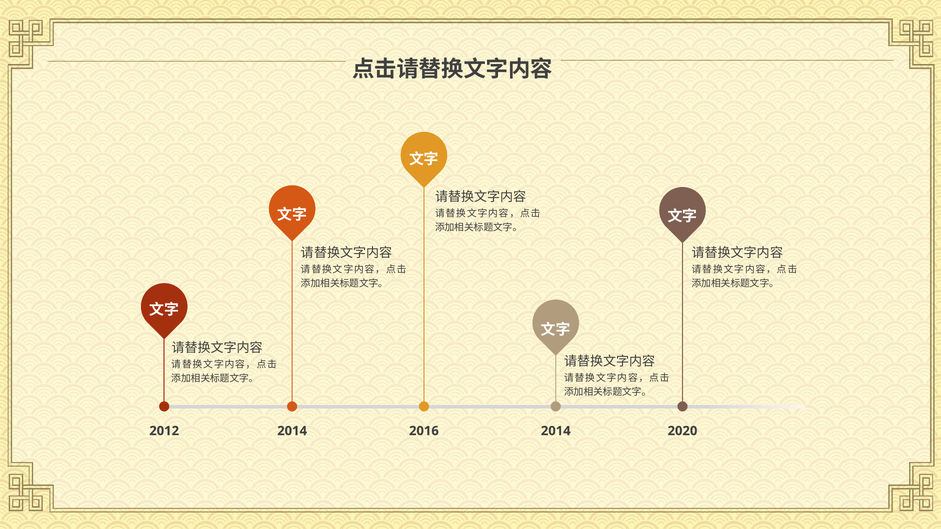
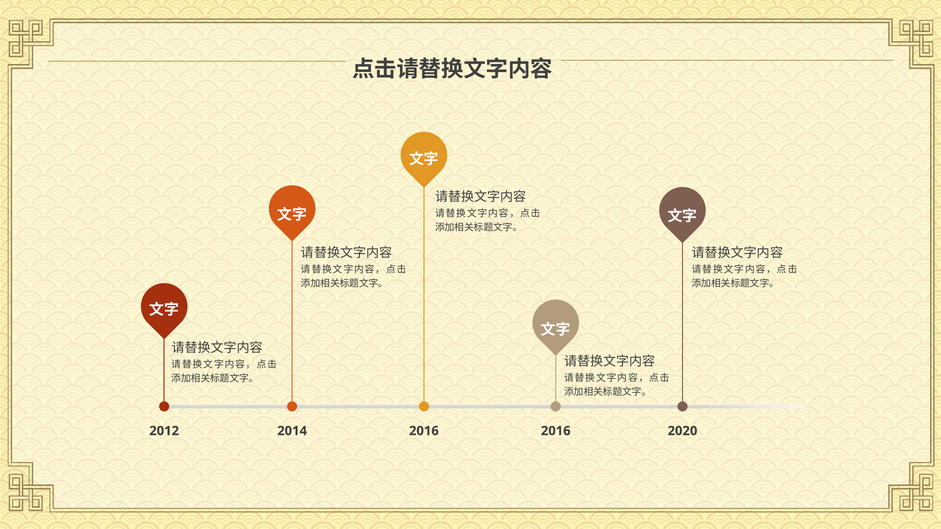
2016 2014: 2014 -> 2016
